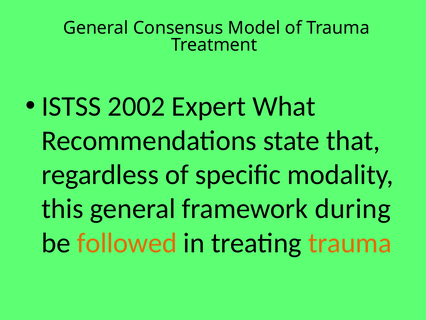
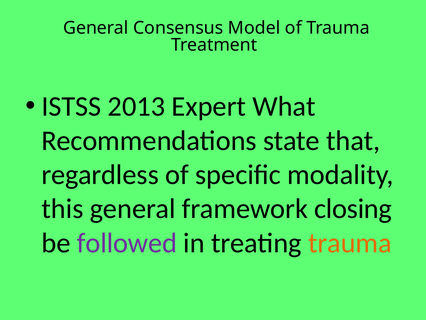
2002: 2002 -> 2013
during: during -> closing
followed colour: orange -> purple
